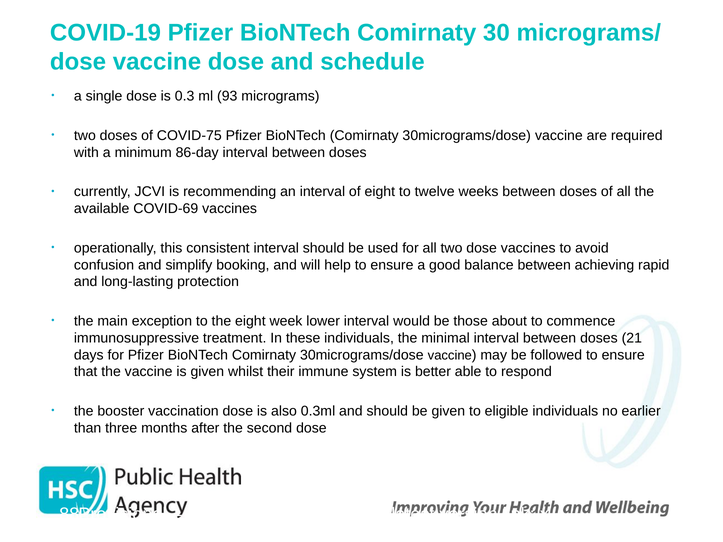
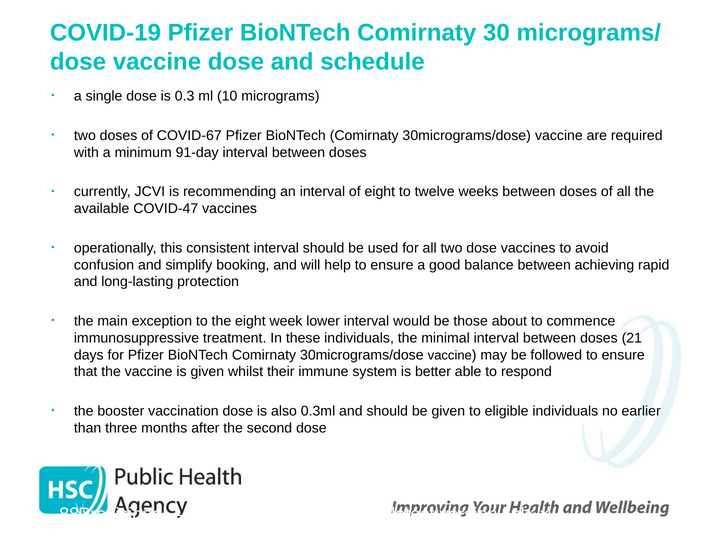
93: 93 -> 10
COVID-75: COVID-75 -> COVID-67
86-day: 86-day -> 91-day
COVID-69: COVID-69 -> COVID-47
